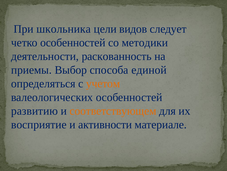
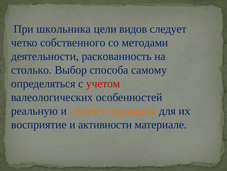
четко особенностей: особенностей -> собственного
методики: методики -> методами
приемы: приемы -> столько
единой: единой -> самому
учетом colour: orange -> red
развитию: развитию -> реальную
